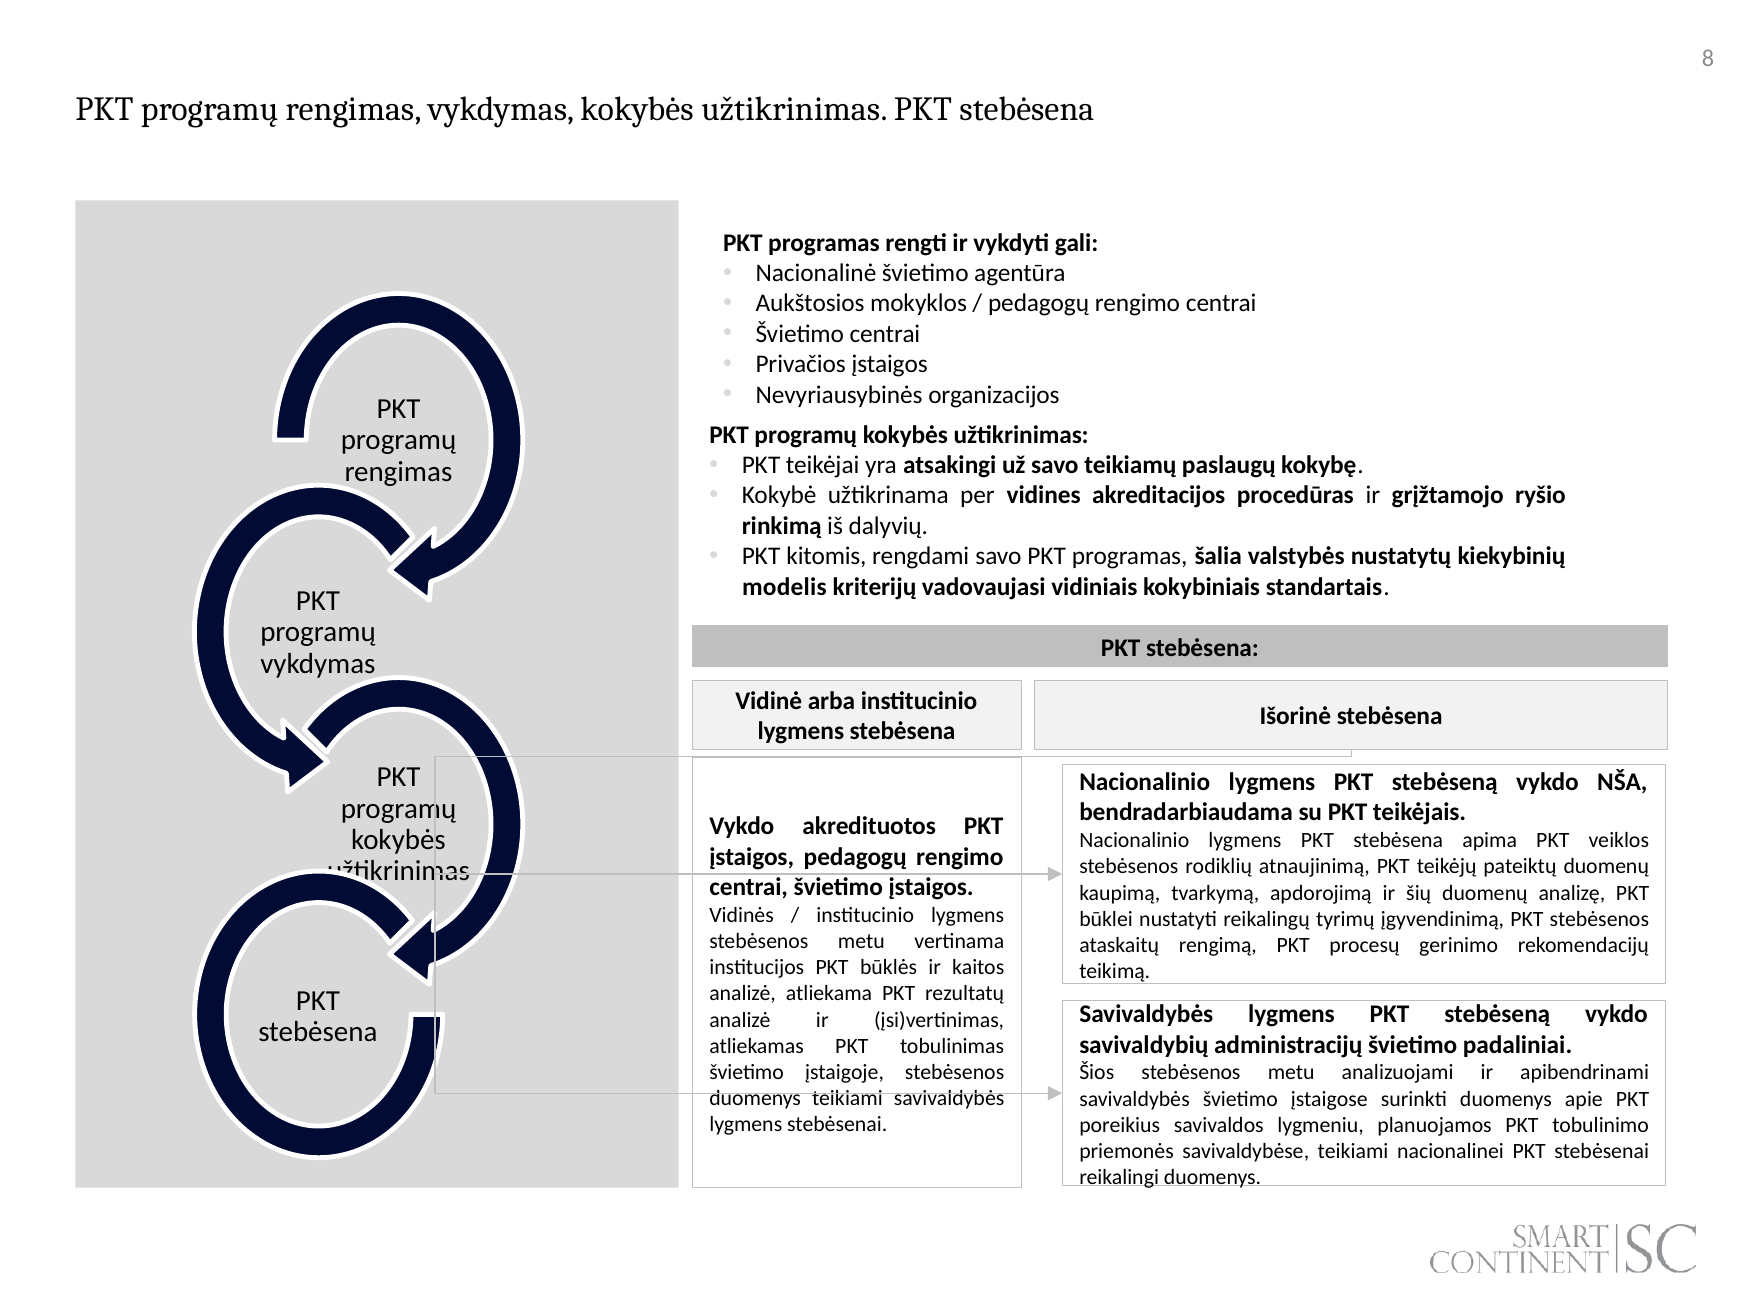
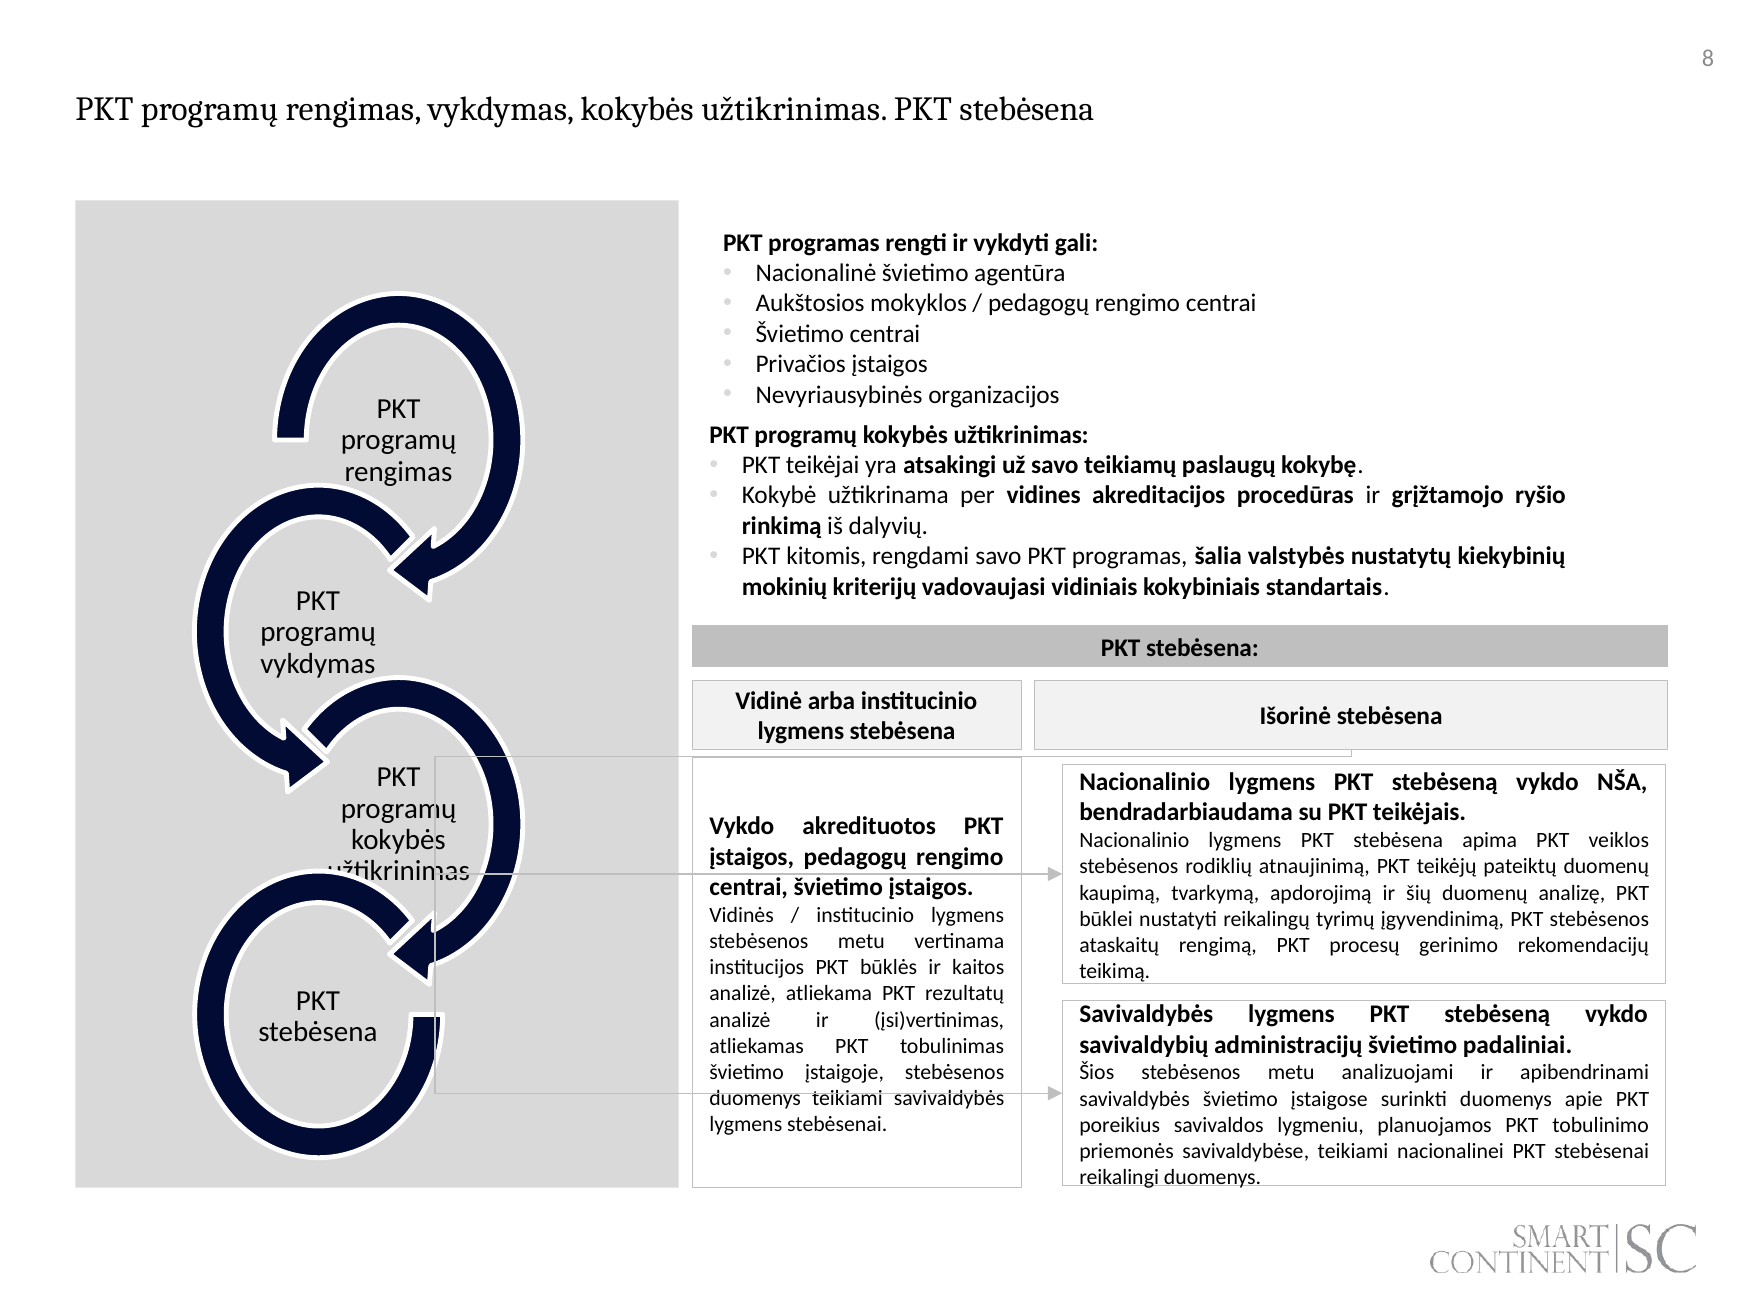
modelis: modelis -> mokinių
